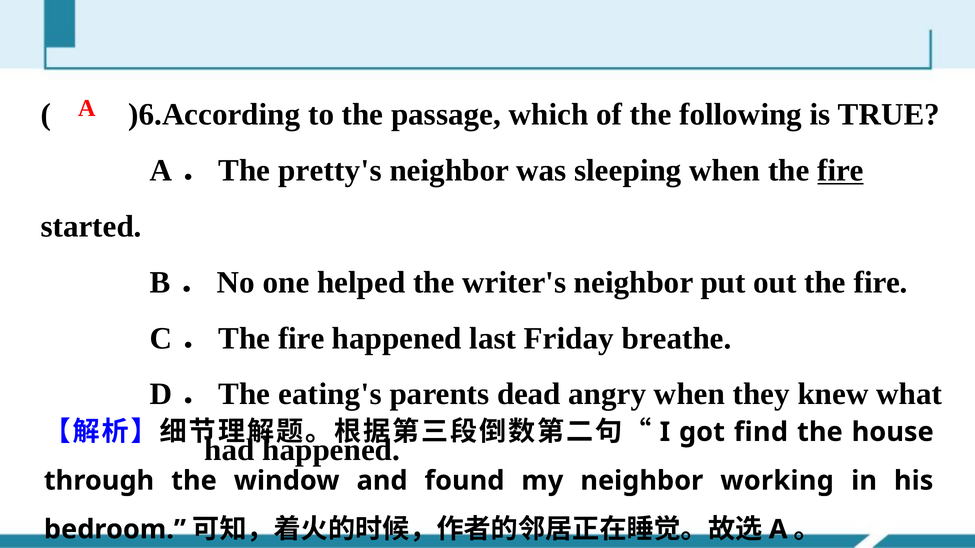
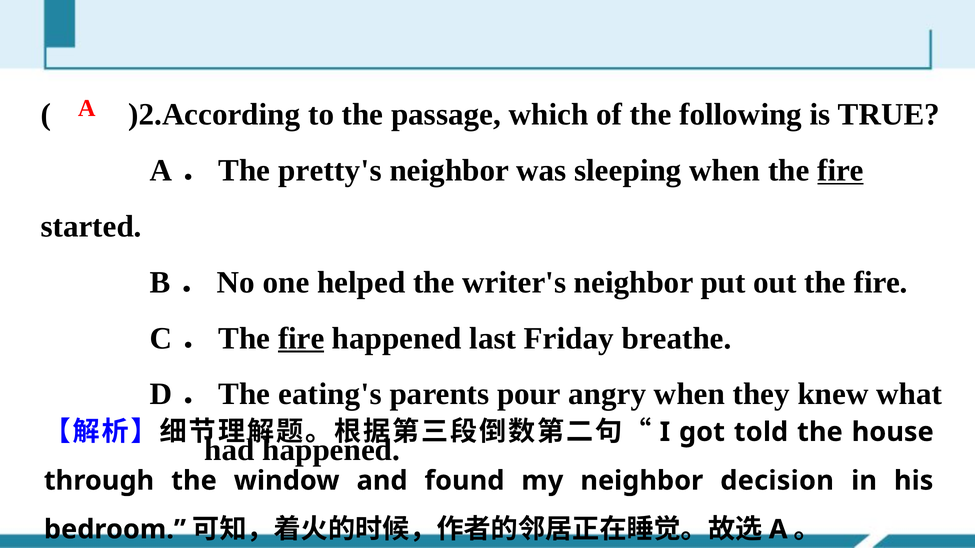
)6.According: )6.According -> )2.According
fire at (301, 339) underline: none -> present
dead: dead -> pour
find: find -> told
working: working -> decision
